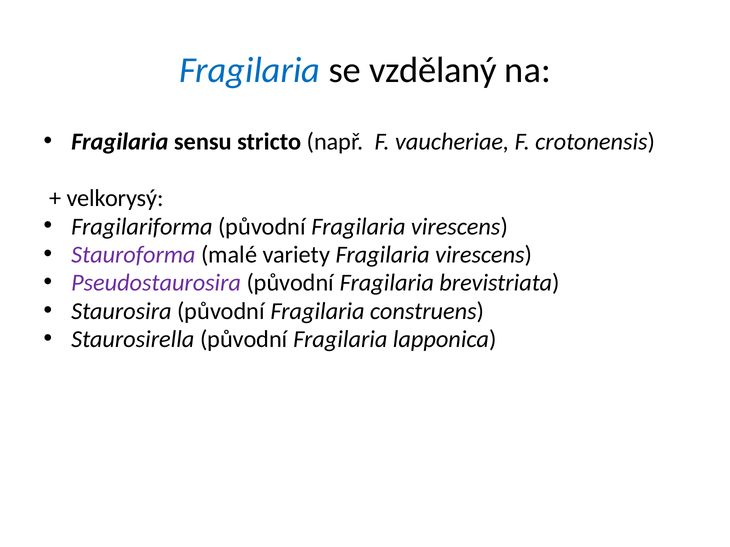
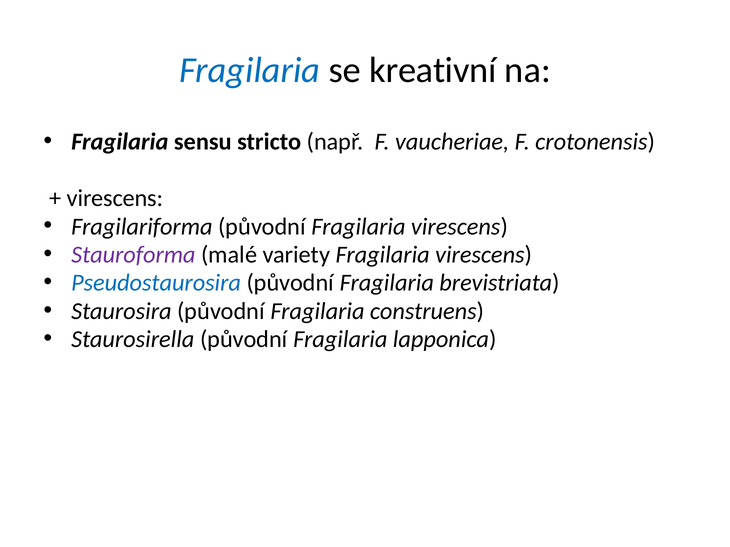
vzdělaný: vzdělaný -> kreativní
velkorysý at (115, 198): velkorysý -> virescens
Pseudostaurosira colour: purple -> blue
